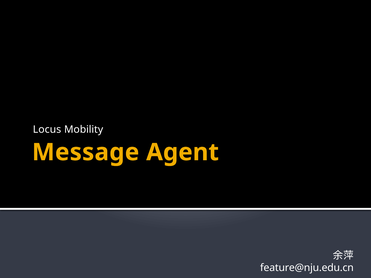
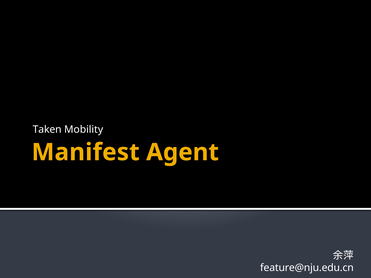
Locus: Locus -> Taken
Message: Message -> Manifest
